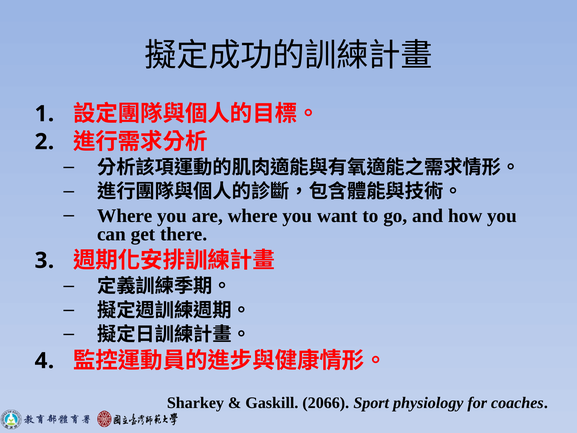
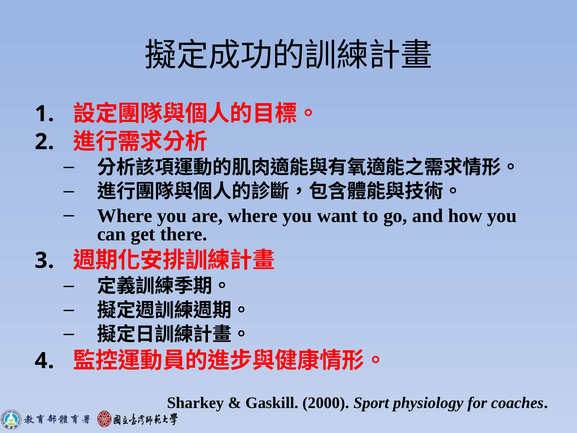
2066: 2066 -> 2000
